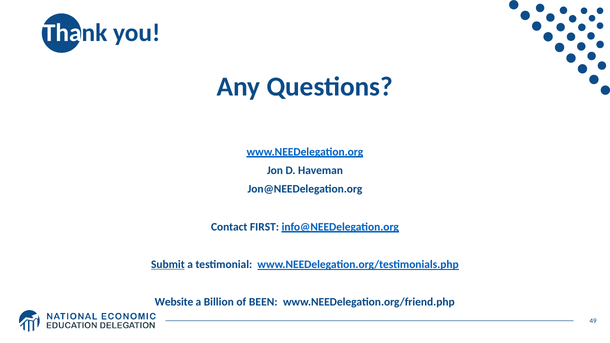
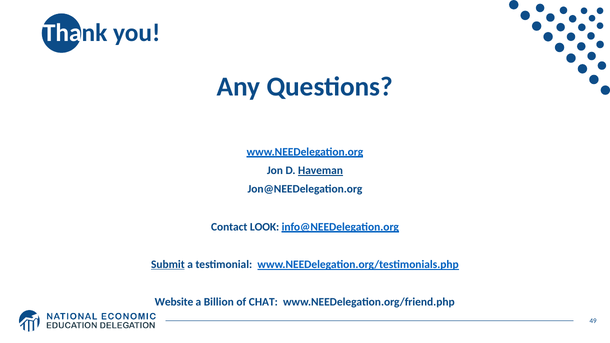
Haveman underline: none -> present
FIRST: FIRST -> LOOK
BEEN: BEEN -> CHAT
